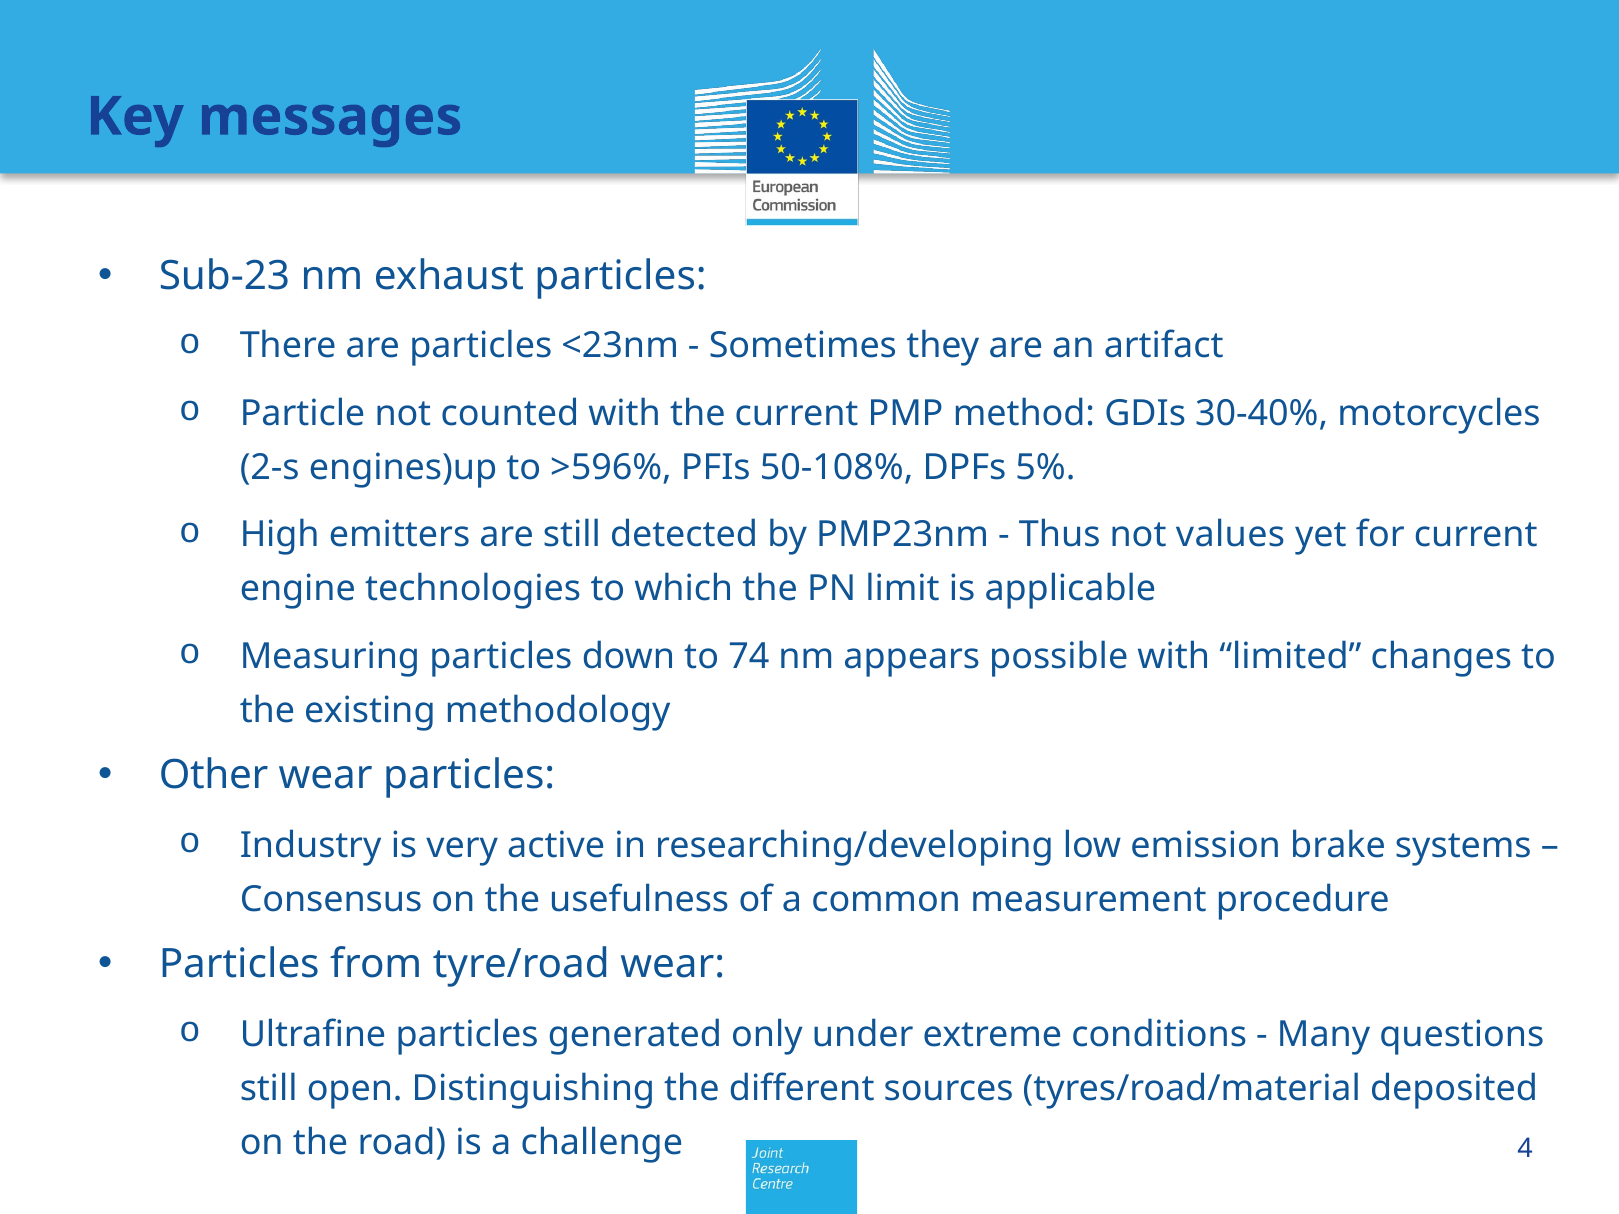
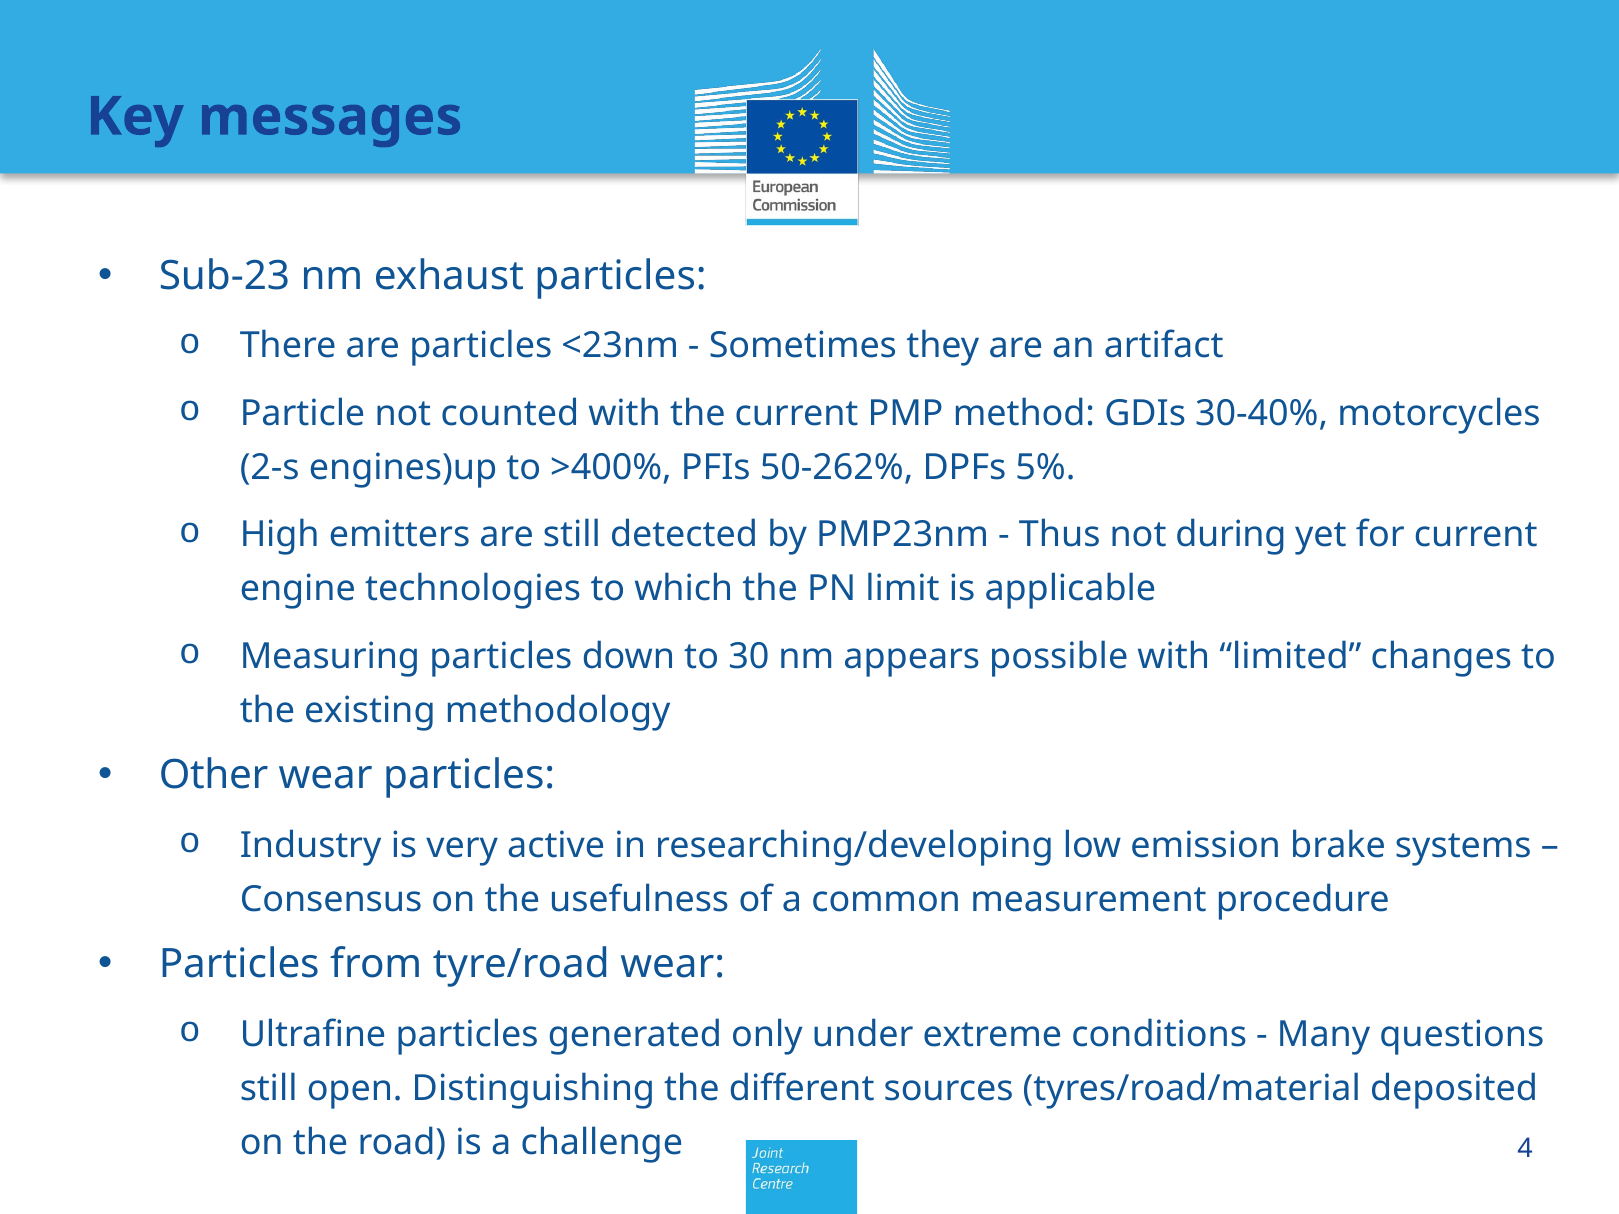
>596%: >596% -> >400%
50-108%: 50-108% -> 50-262%
values: values -> during
74: 74 -> 30
